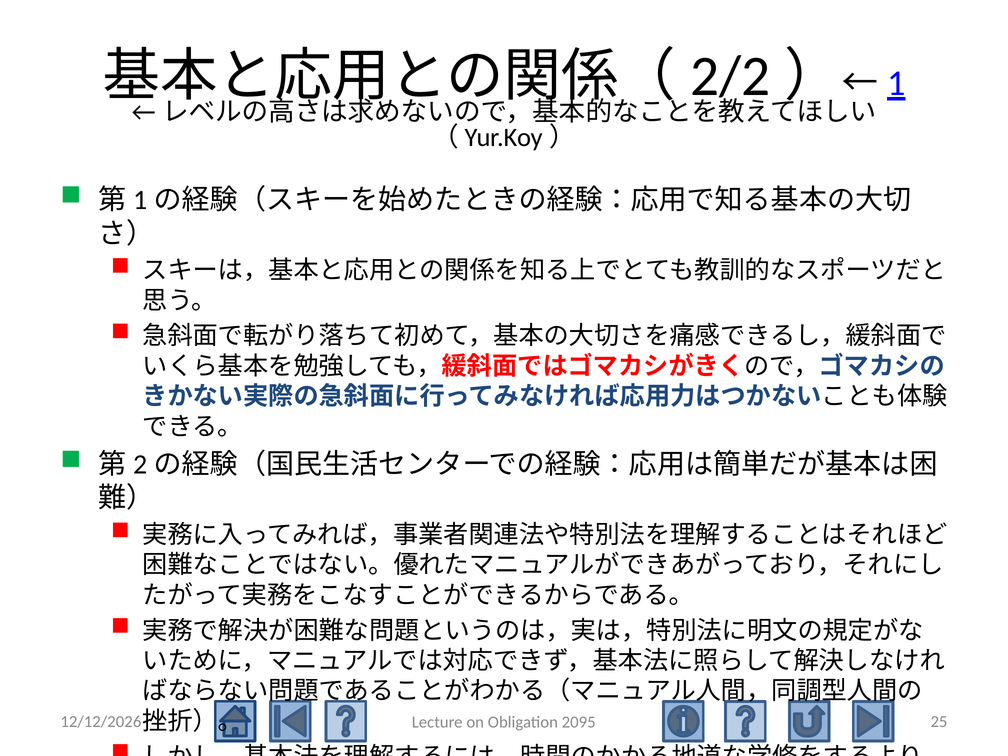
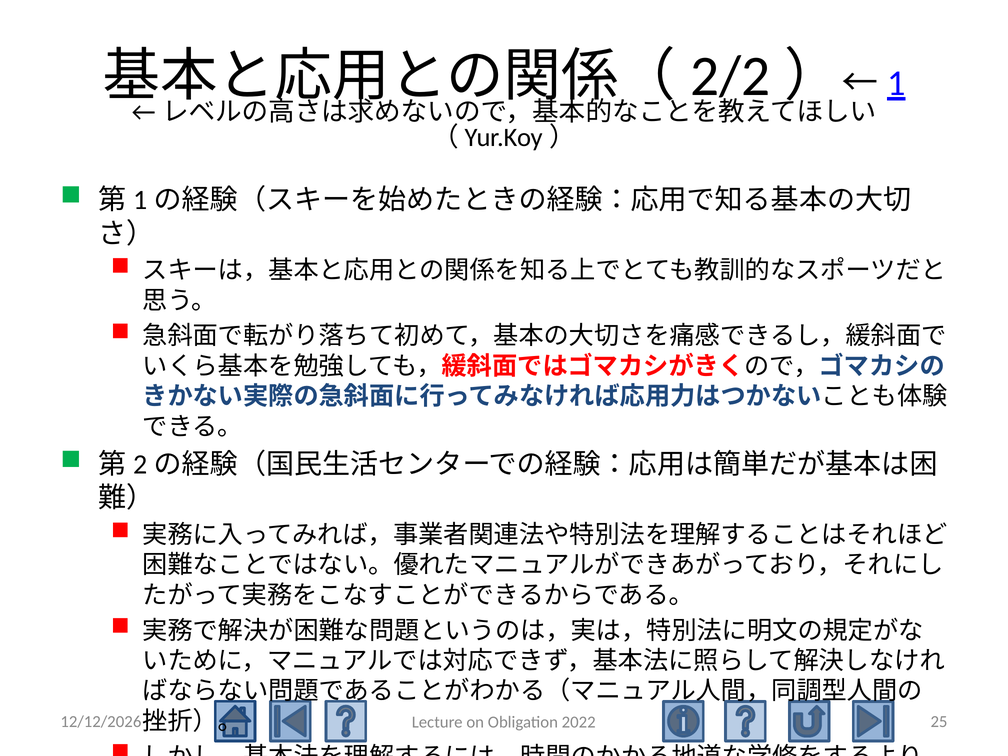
2095: 2095 -> 2022
